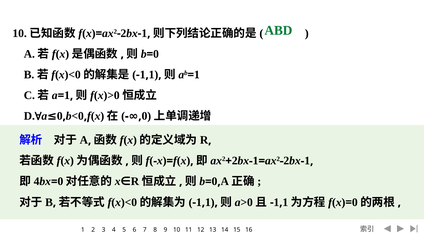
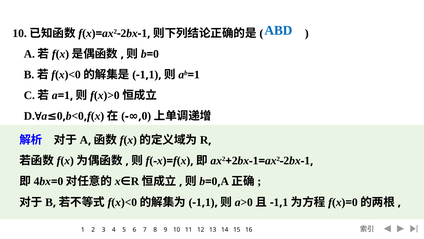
ABD colour: green -> blue
